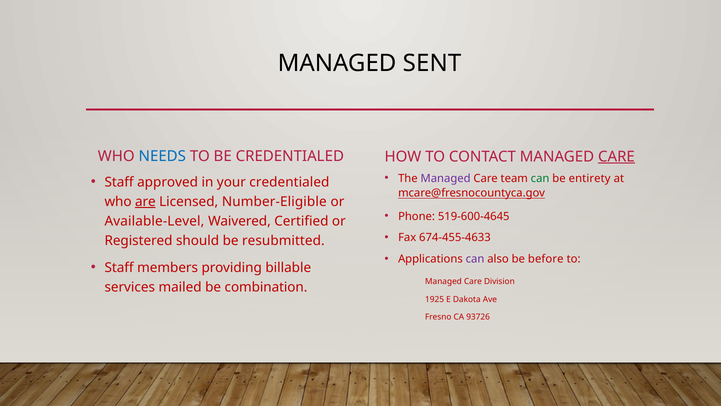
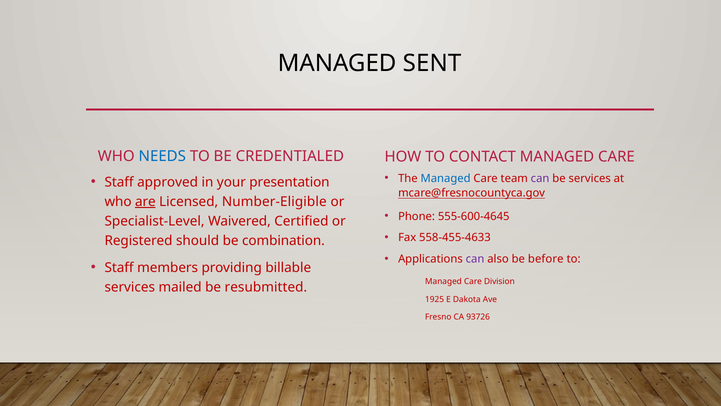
CARE at (616, 156) underline: present -> none
Managed at (446, 178) colour: purple -> blue
can at (540, 178) colour: green -> purple
be entirety: entirety -> services
your credentialed: credentialed -> presentation
519-600-4645: 519-600-4645 -> 555-600-4645
Available-Level: Available-Level -> Specialist-Level
674-455-4633: 674-455-4633 -> 558-455-4633
resubmitted: resubmitted -> combination
combination: combination -> resubmitted
